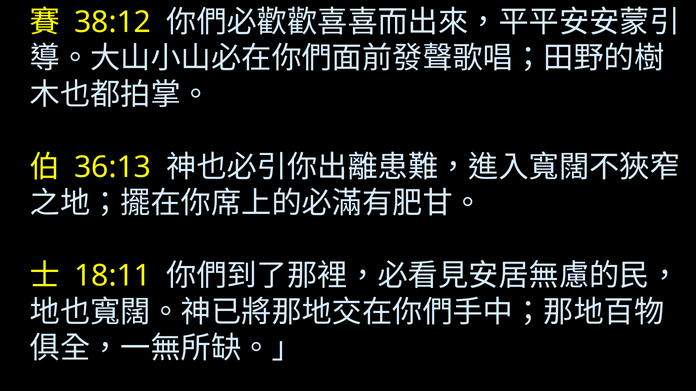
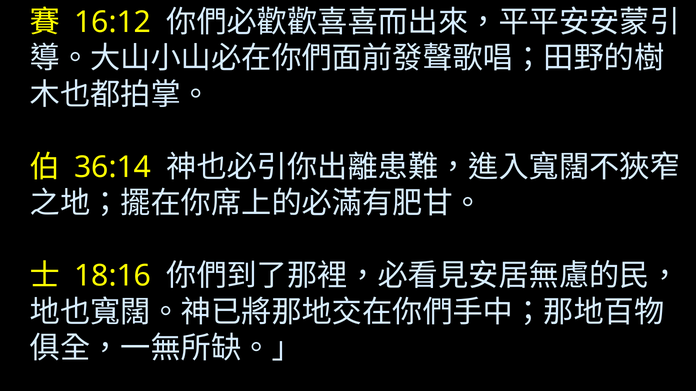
38:12: 38:12 -> 16:12
36:13: 36:13 -> 36:14
18:11: 18:11 -> 18:16
